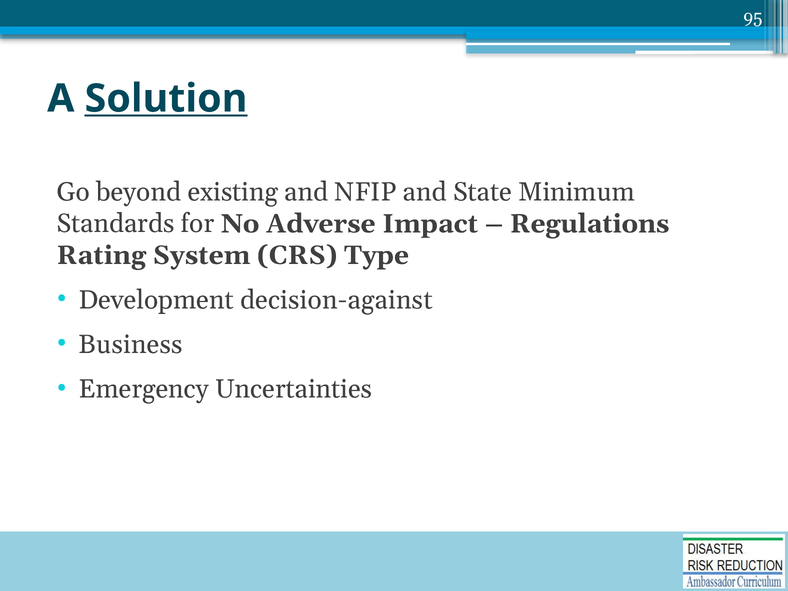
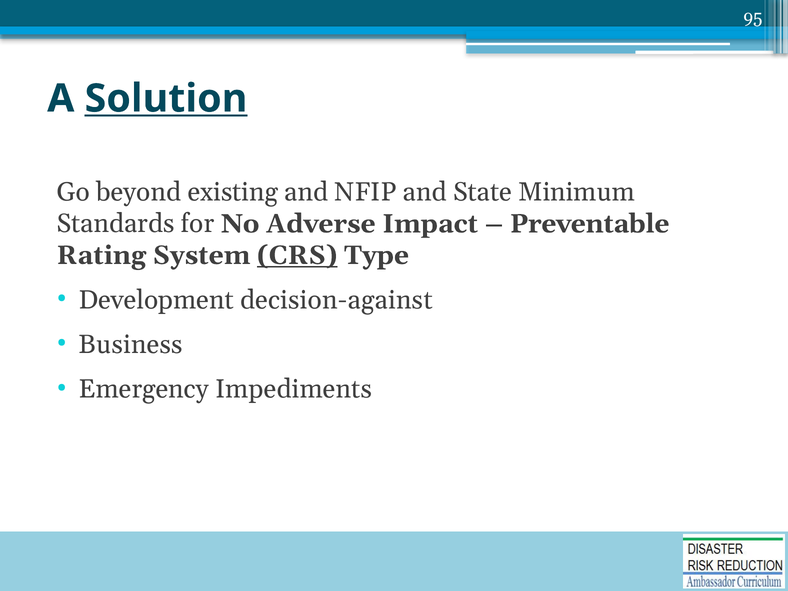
Regulations: Regulations -> Preventable
CRS underline: none -> present
Uncertainties: Uncertainties -> Impediments
